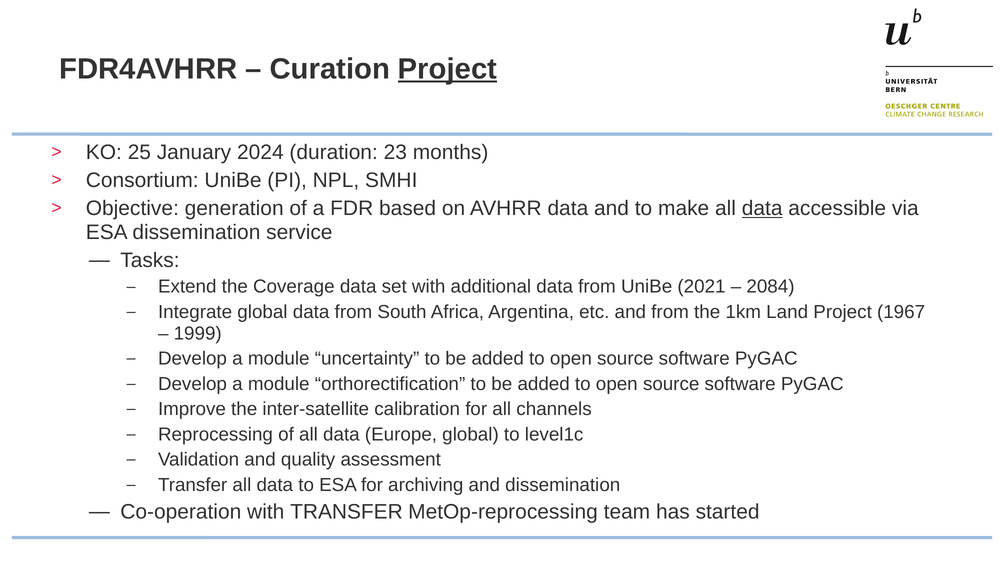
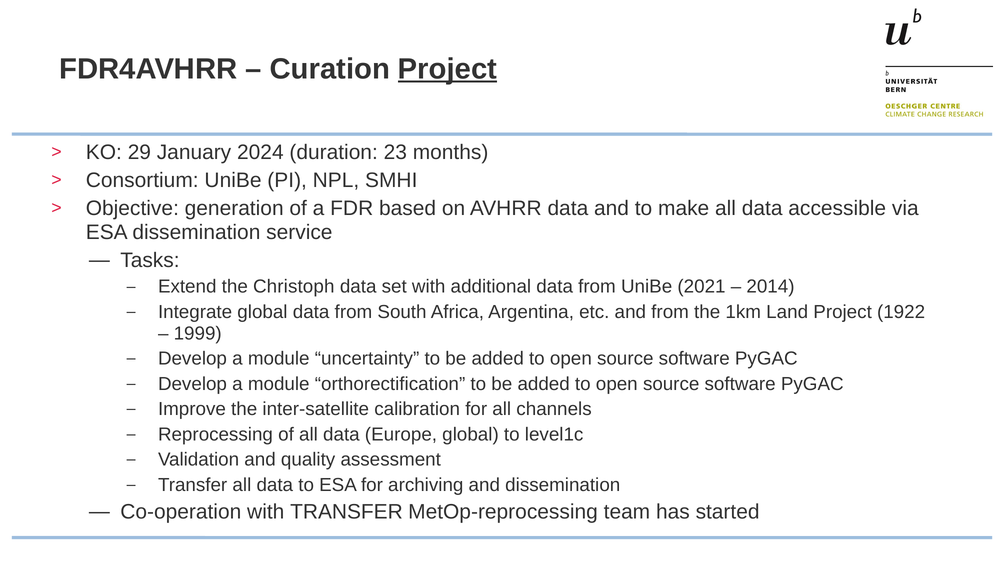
25: 25 -> 29
data at (762, 208) underline: present -> none
Coverage: Coverage -> Christoph
2084: 2084 -> 2014
1967: 1967 -> 1922
